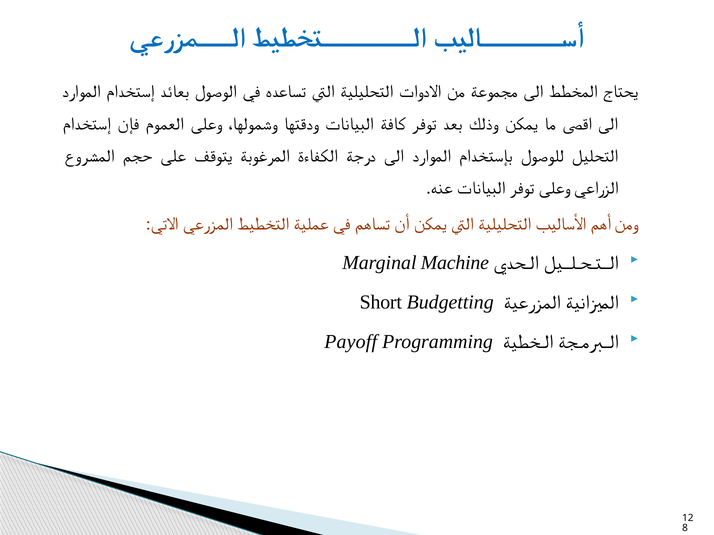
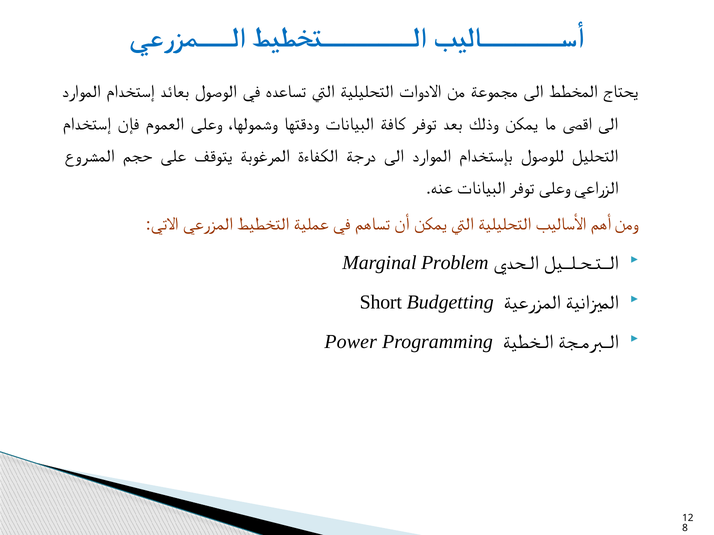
Machine: Machine -> Problem
Payoff: Payoff -> Power
